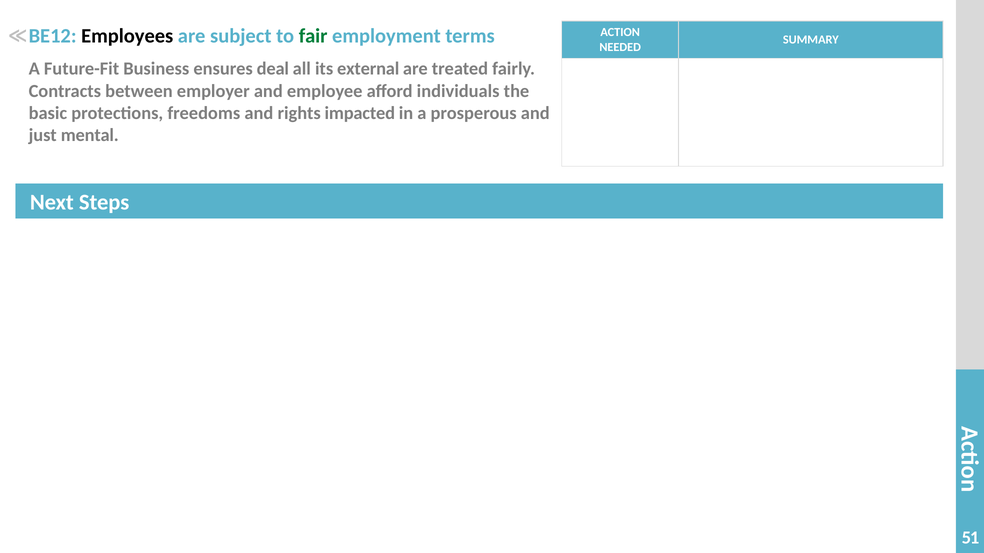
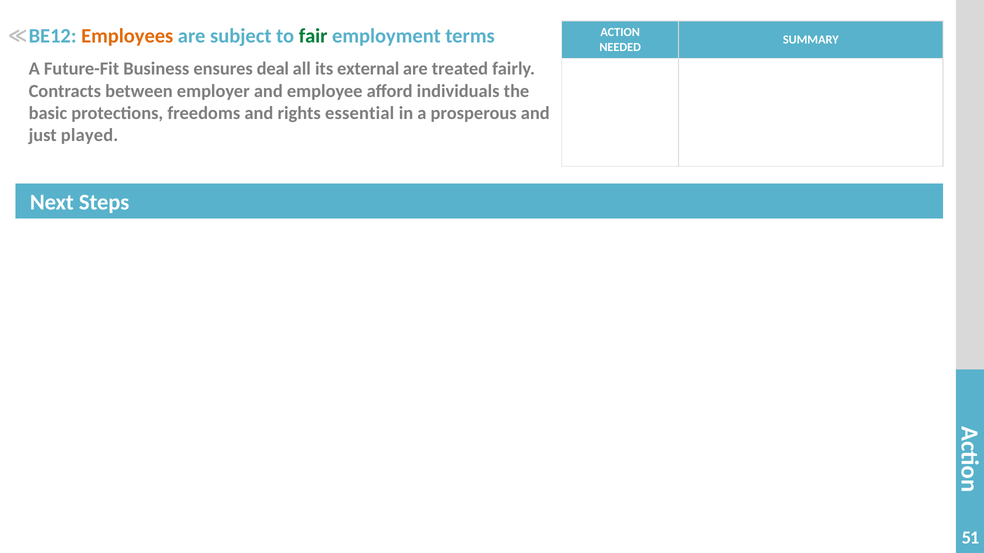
Employees colour: black -> orange
impacted: impacted -> essential
mental: mental -> played
